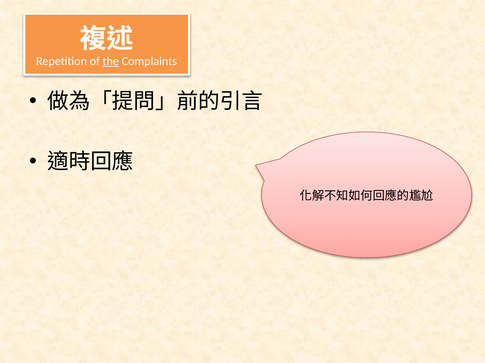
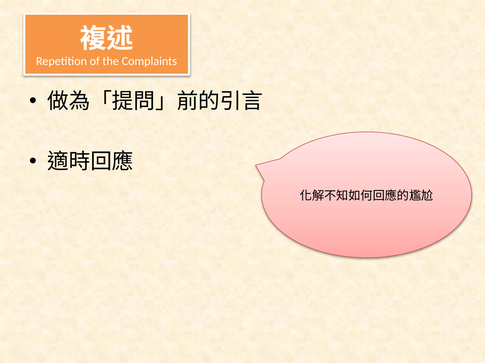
the underline: present -> none
